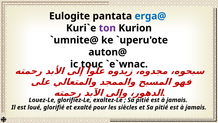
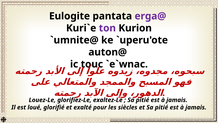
erga@ colour: blue -> purple
